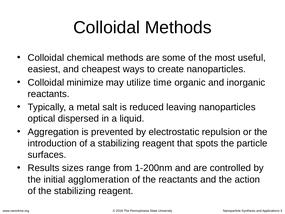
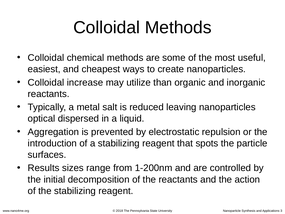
minimize: minimize -> increase
time: time -> than
agglomeration: agglomeration -> decomposition
